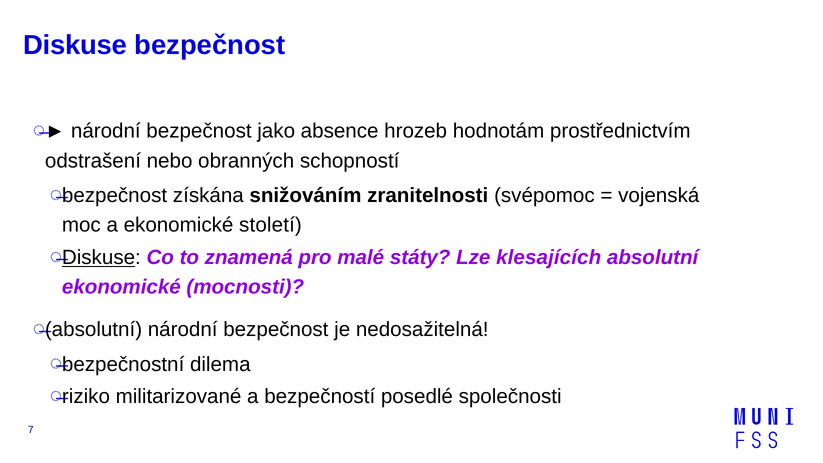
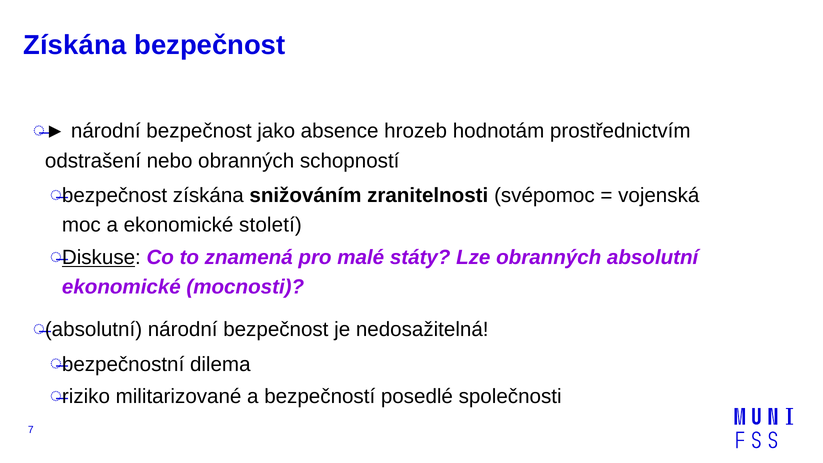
Diskuse at (75, 45): Diskuse -> Získána
Lze klesajících: klesajících -> obranných
